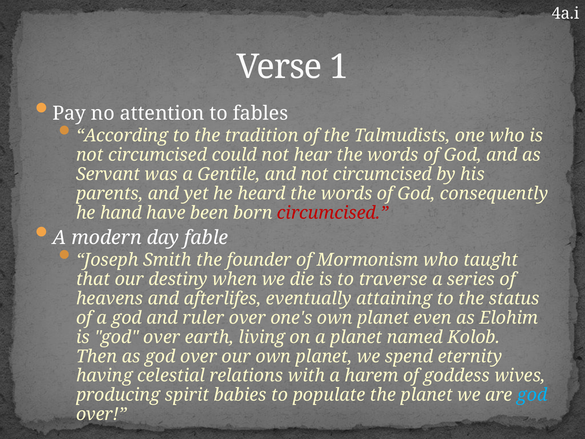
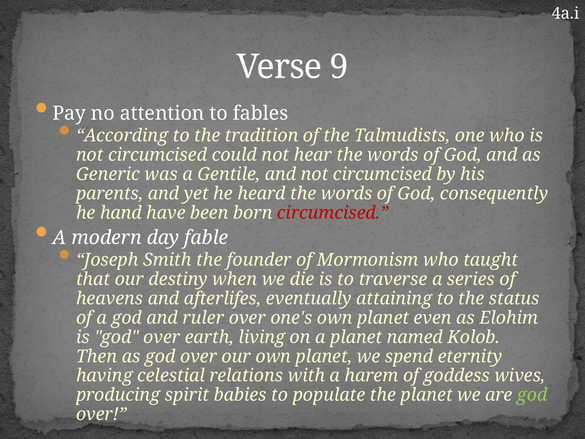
1: 1 -> 9
Servant: Servant -> Generic
god at (532, 395) colour: light blue -> light green
